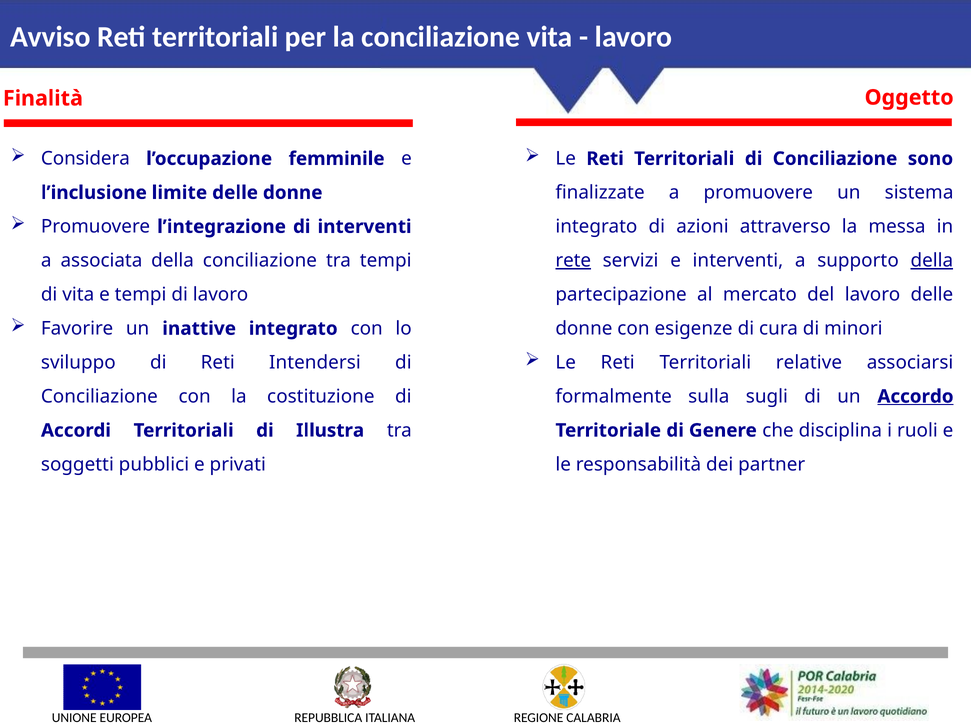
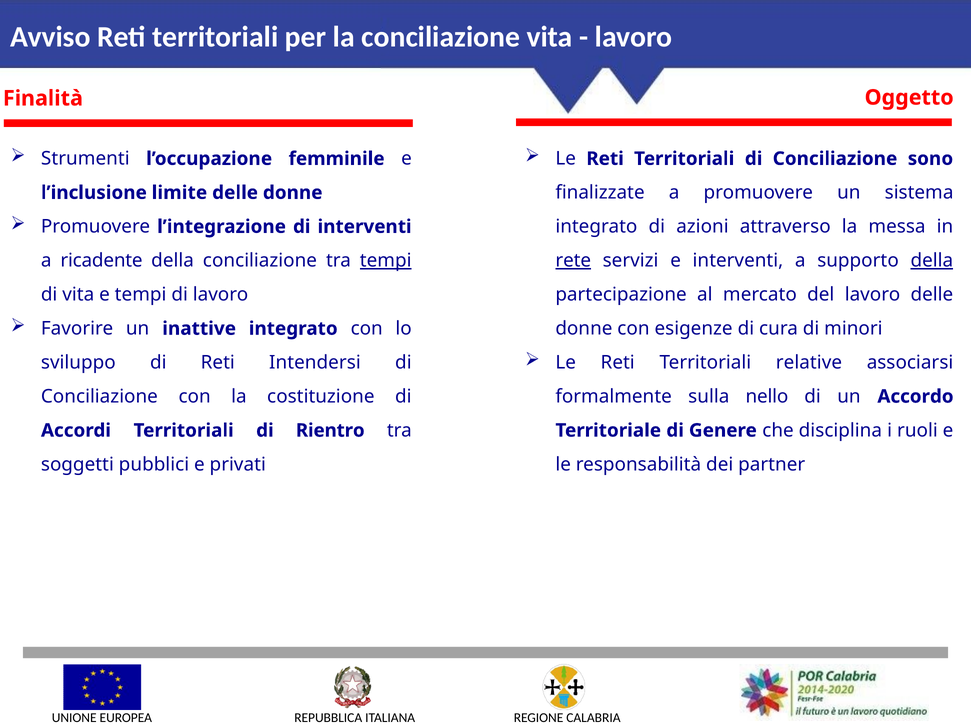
Considera: Considera -> Strumenti
associata: associata -> ricadente
tempi at (386, 261) underline: none -> present
sugli: sugli -> nello
Accordo underline: present -> none
Illustra: Illustra -> Rientro
